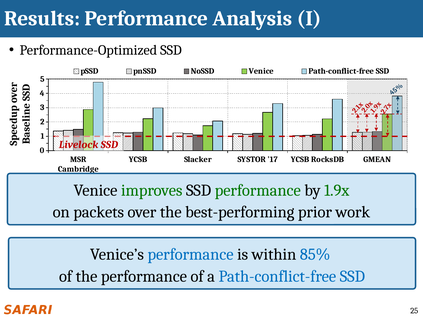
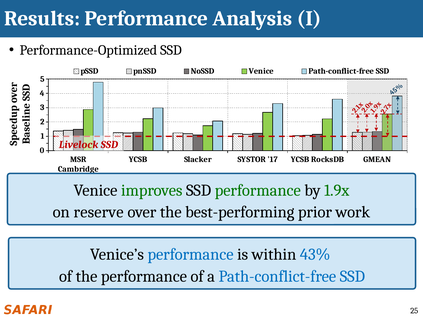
packets: packets -> reserve
85%: 85% -> 43%
